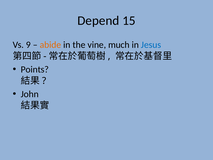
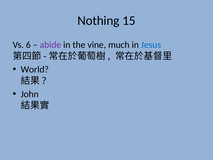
Depend: Depend -> Nothing
9: 9 -> 6
abide colour: orange -> purple
Points: Points -> World
